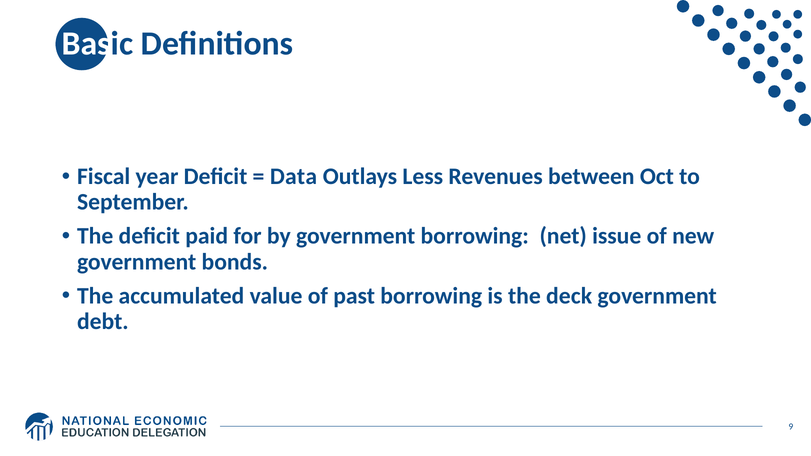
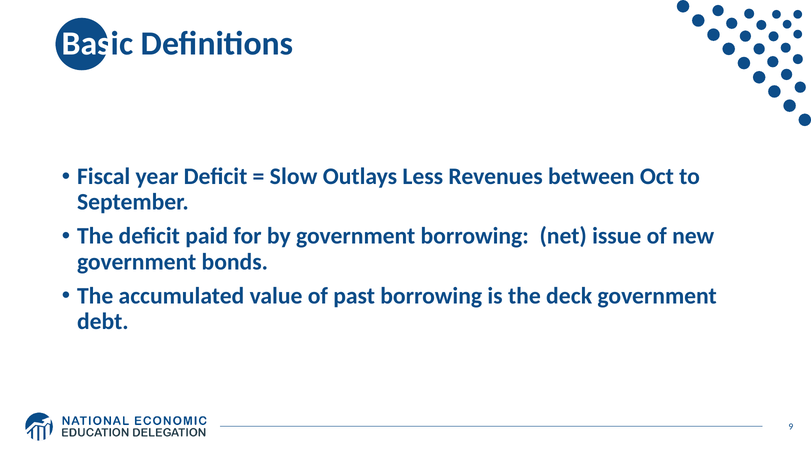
Data: Data -> Slow
